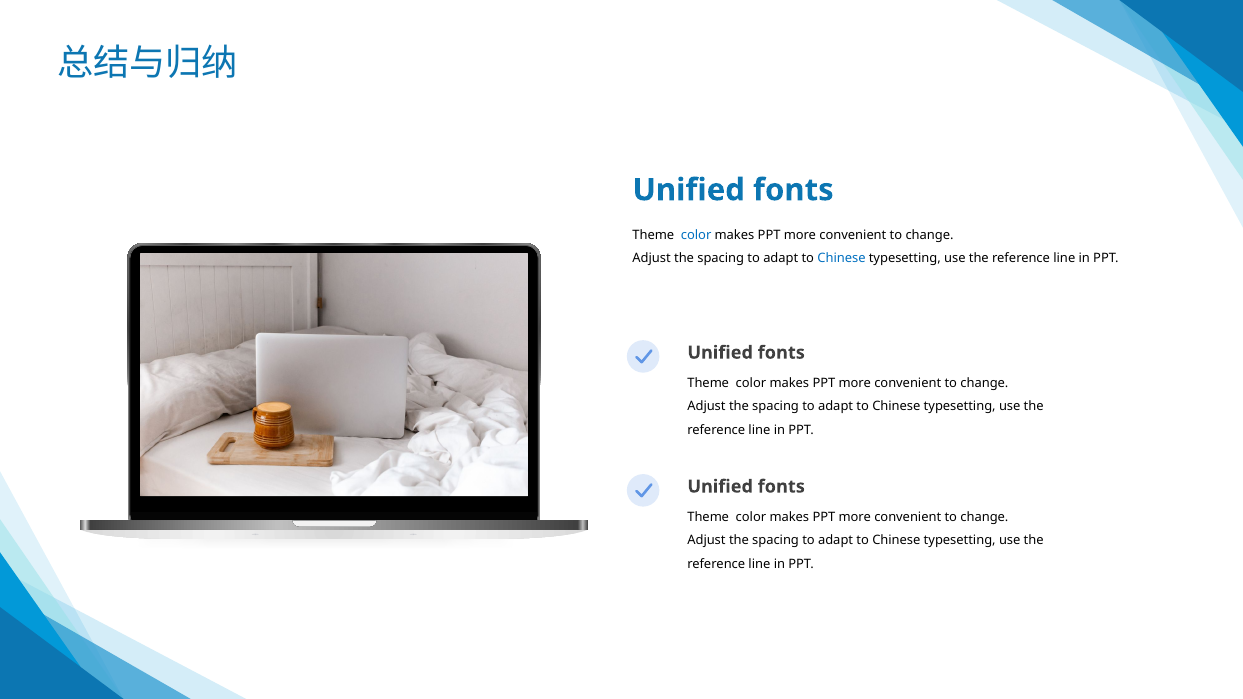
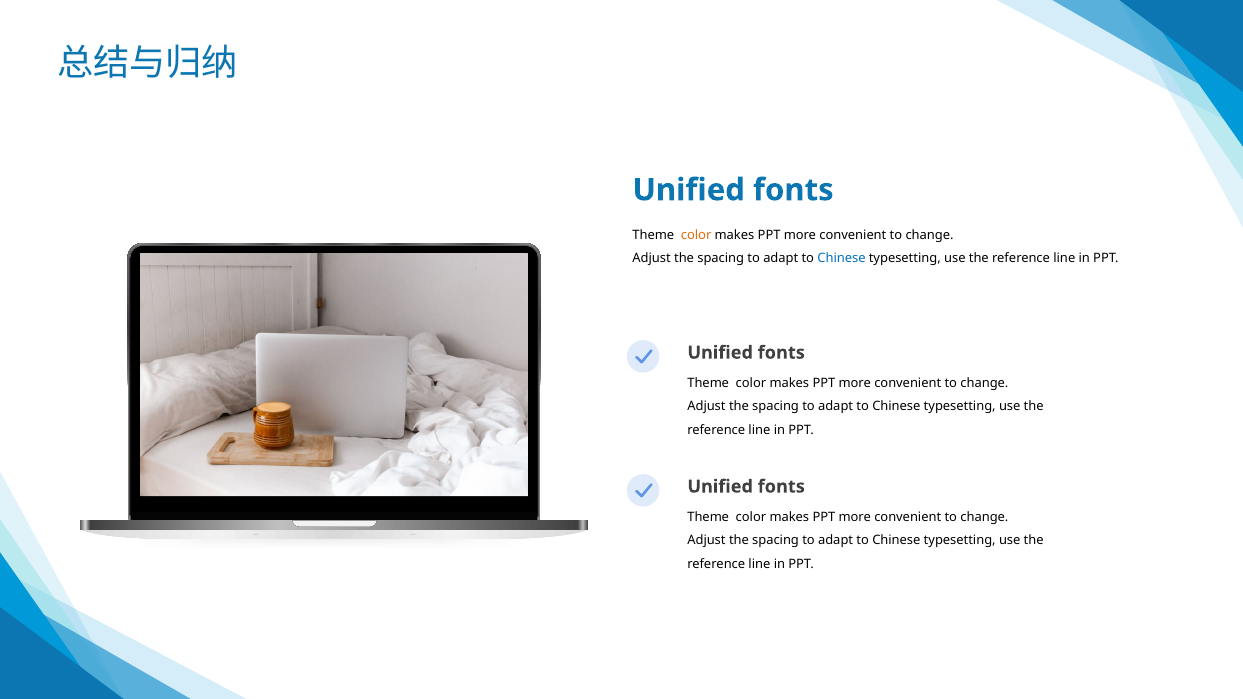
color at (696, 235) colour: blue -> orange
